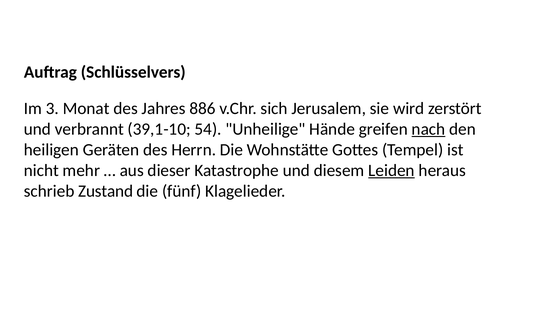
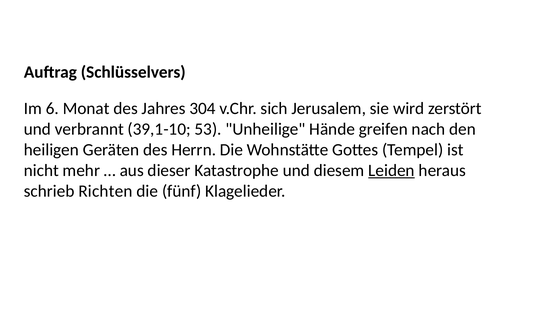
3: 3 -> 6
886: 886 -> 304
54: 54 -> 53
nach underline: present -> none
Zustand: Zustand -> Richten
